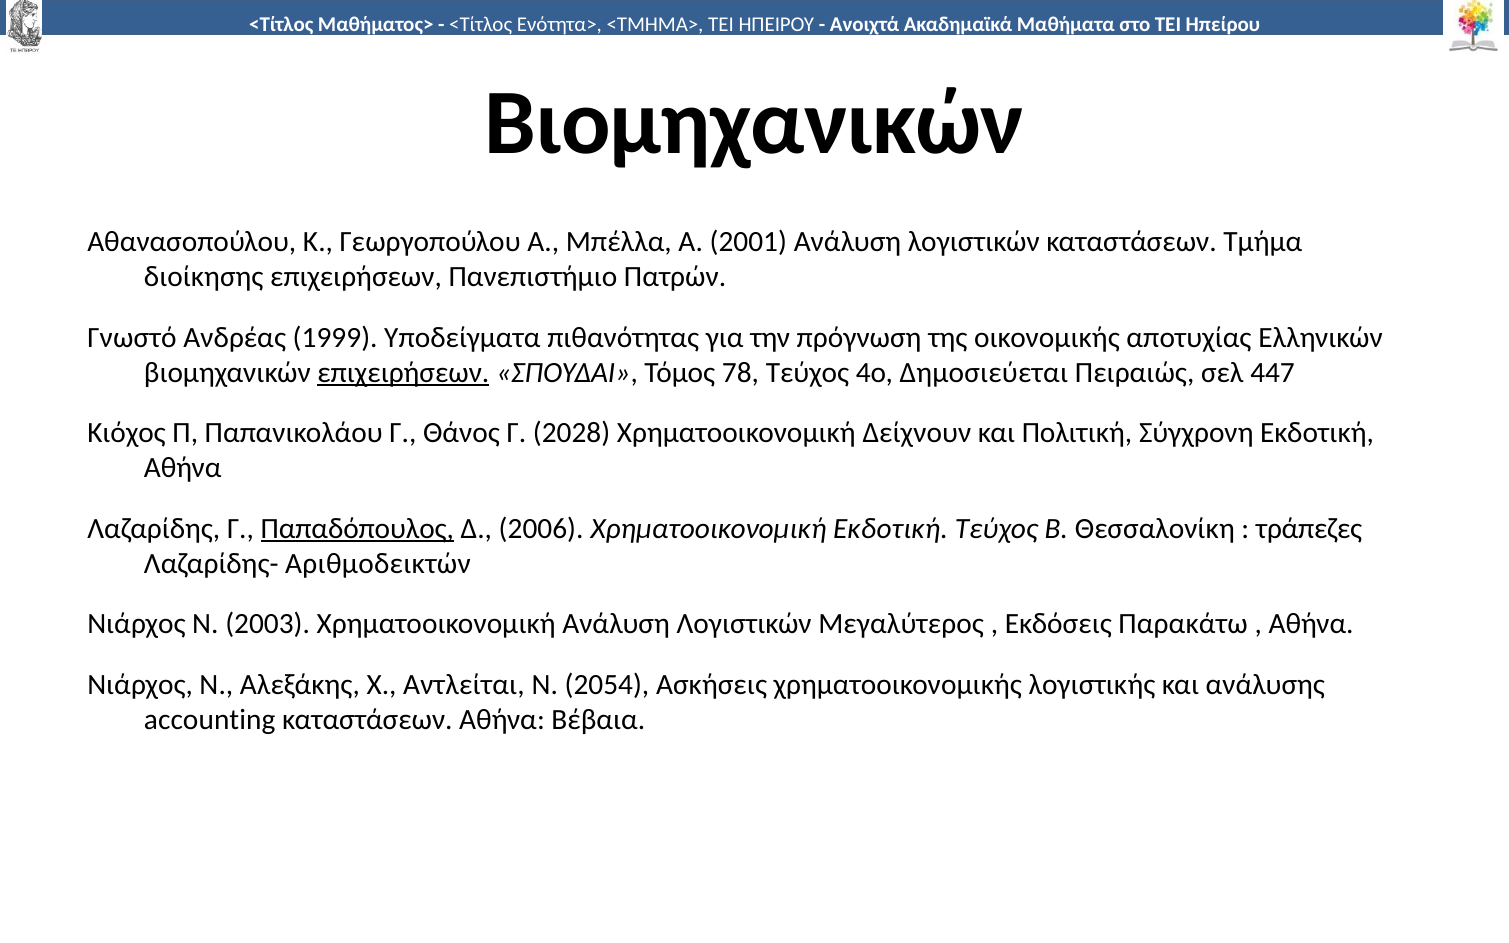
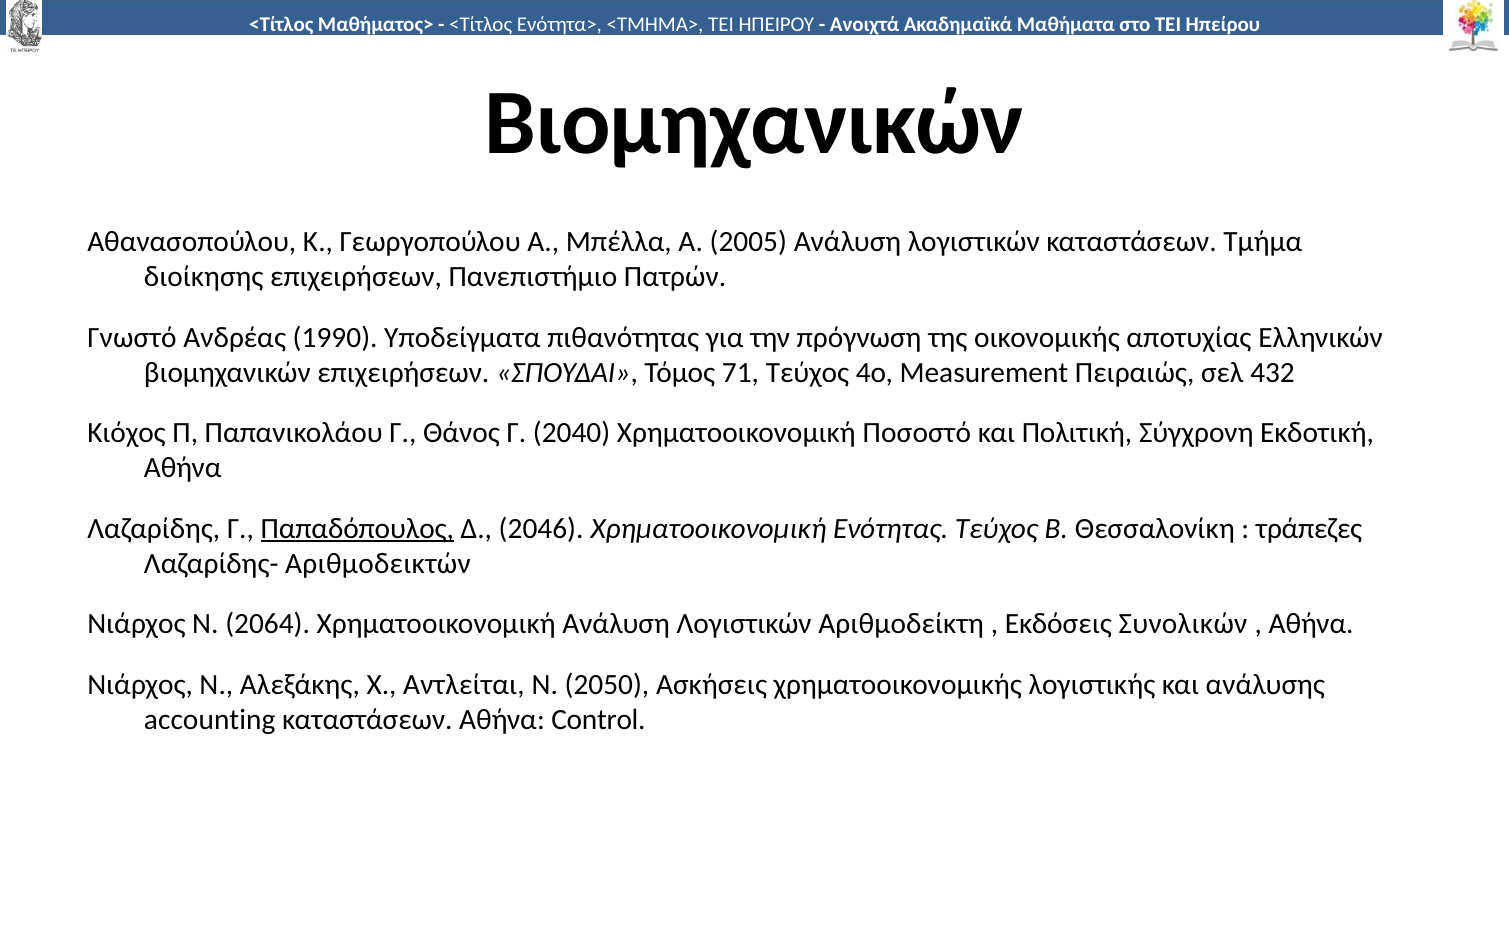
2001: 2001 -> 2005
1999: 1999 -> 1990
επιχειρήσεων at (403, 373) underline: present -> none
78: 78 -> 71
Δημοσιεύεται: Δημοσιεύεται -> Measurement
447: 447 -> 432
2028: 2028 -> 2040
Δείχνουν: Δείχνουν -> Ποσοστό
2006: 2006 -> 2046
Χρηματοοικονομική Εκδοτική: Εκδοτική -> Ενότητας
2003: 2003 -> 2064
Μεγαλύτερος: Μεγαλύτερος -> Αριθμοδείκτη
Παρακάτω: Παρακάτω -> Συνολικών
2054: 2054 -> 2050
Βέβαια: Βέβαια -> Control
